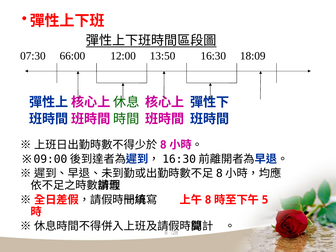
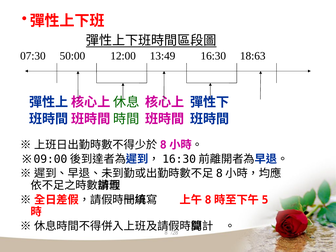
66:00: 66:00 -> 50:00
13:50: 13:50 -> 13:49
18:09: 18:09 -> 18:63
